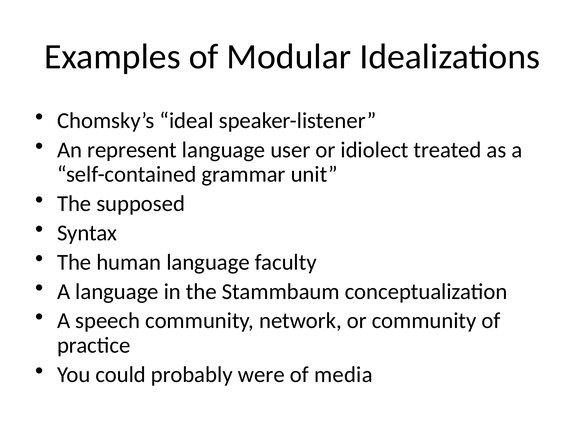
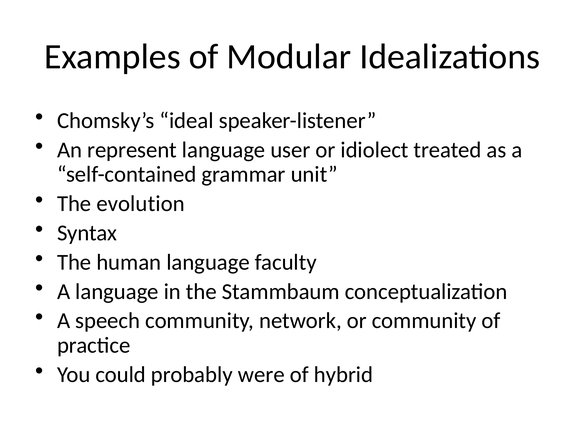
supposed: supposed -> evolution
media: media -> hybrid
